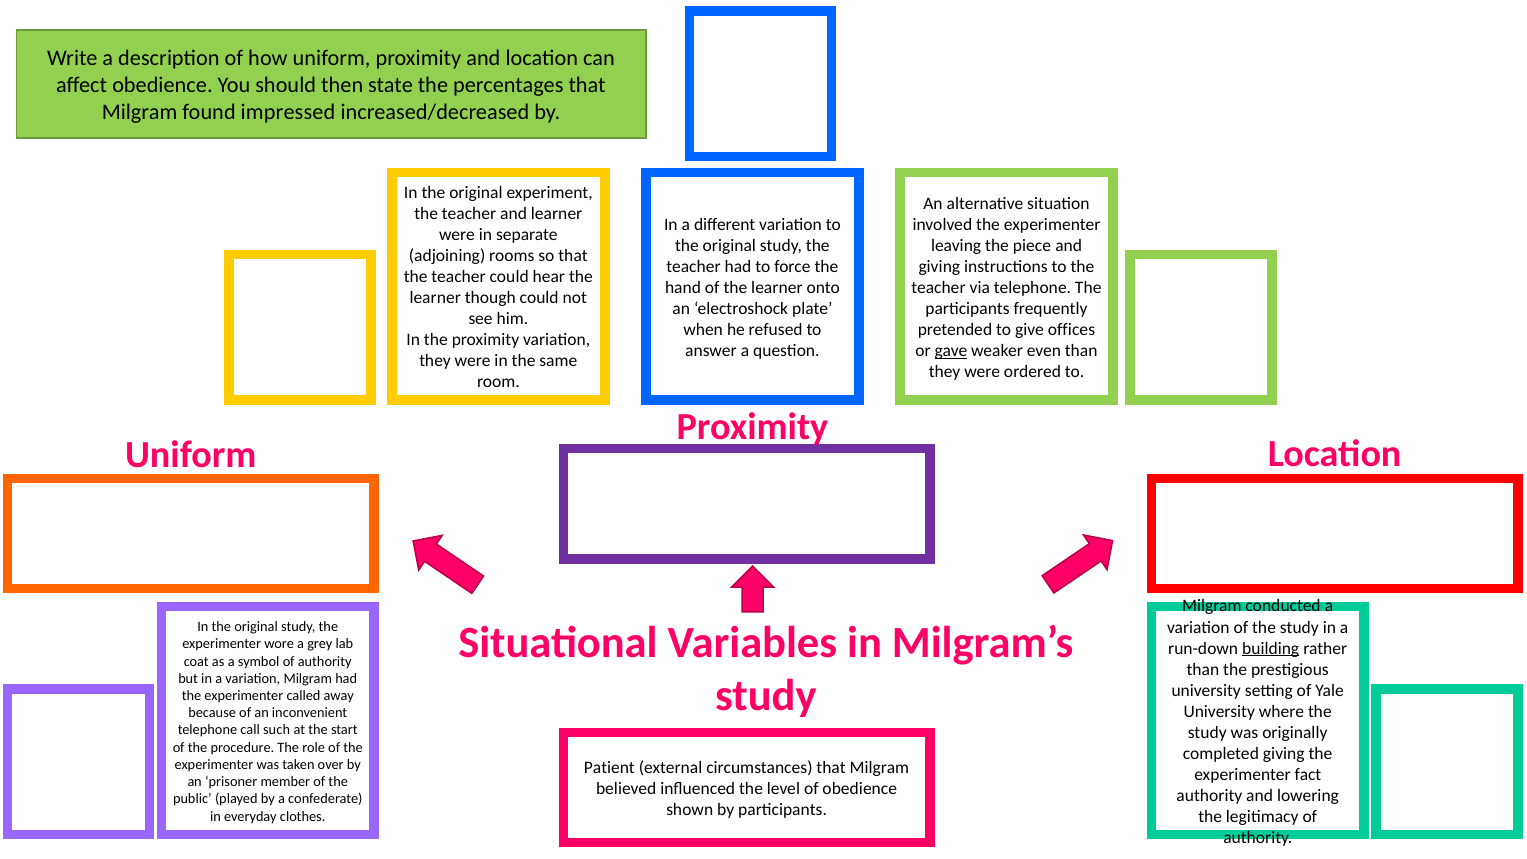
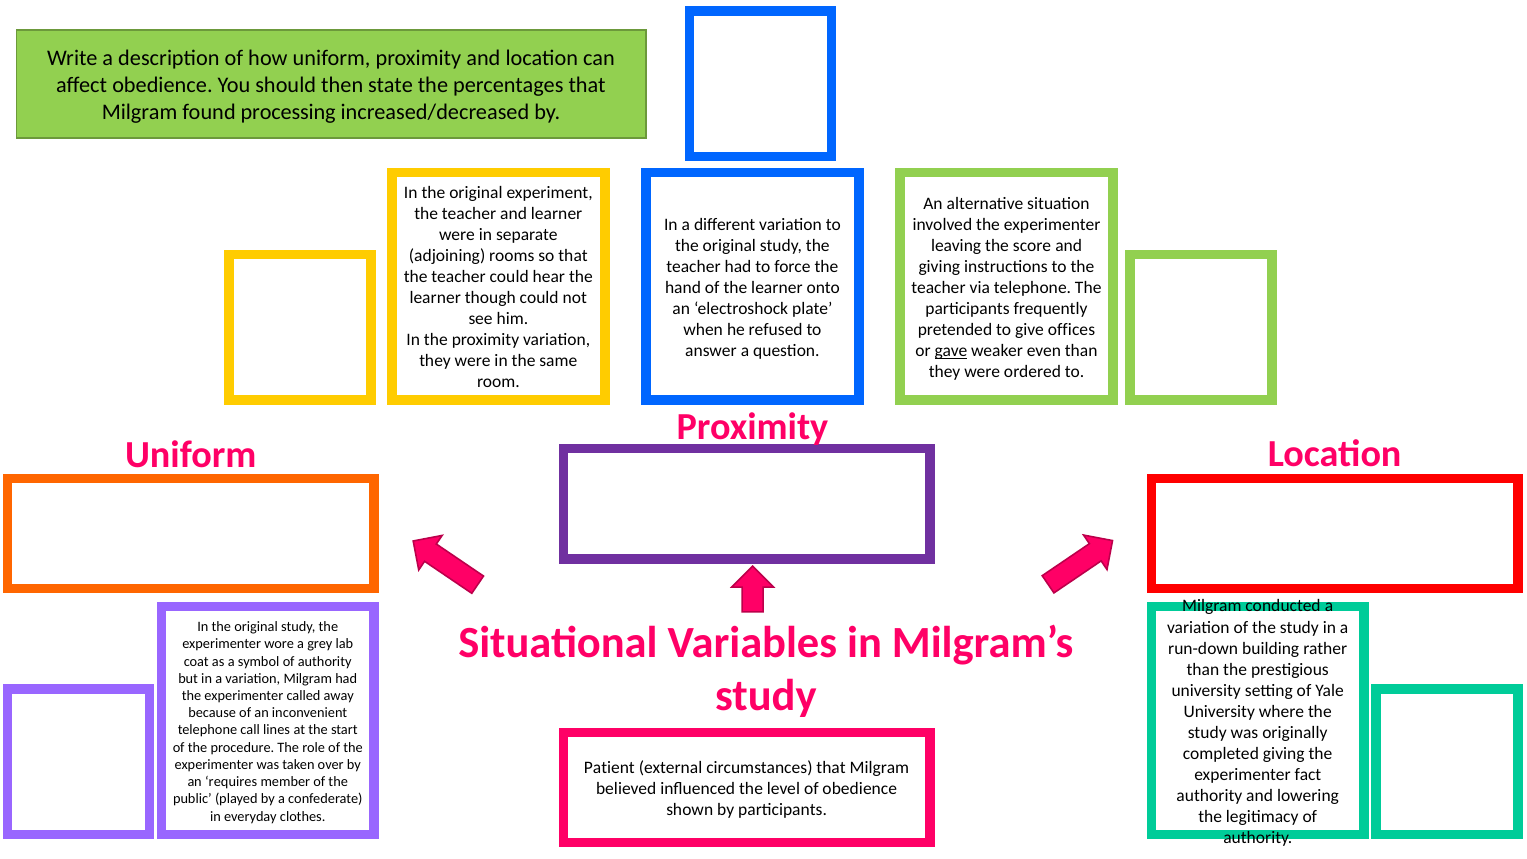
impressed: impressed -> processing
piece: piece -> score
building underline: present -> none
such: such -> lines
prisoner: prisoner -> requires
